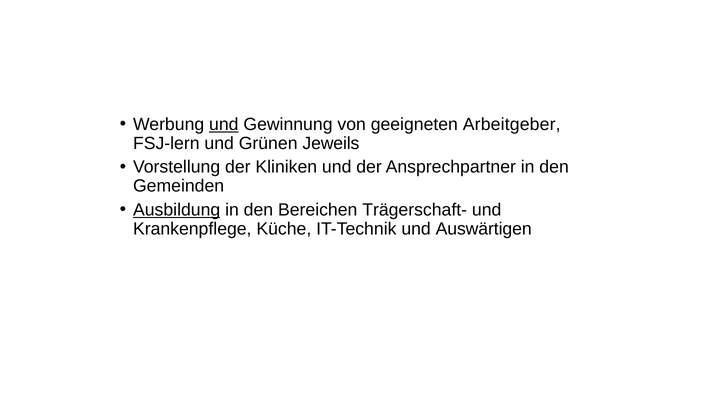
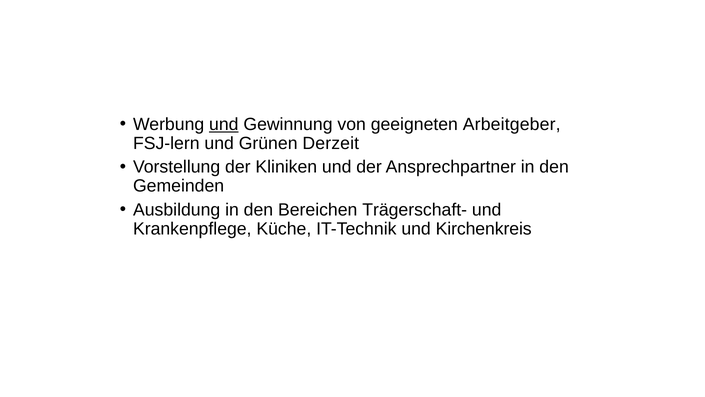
Jeweils: Jeweils -> Derzeit
Ausbildung underline: present -> none
Auswärtigen: Auswärtigen -> Kirchenkreis
